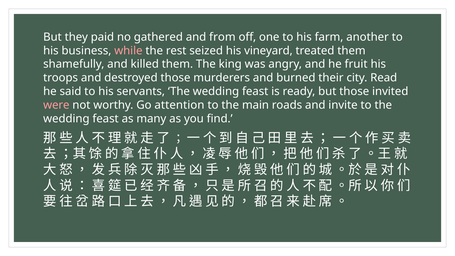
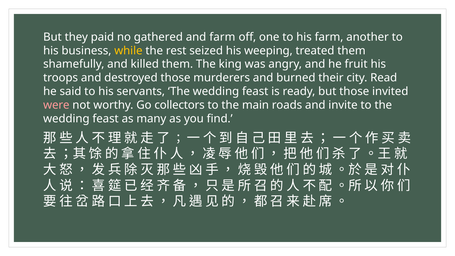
and from: from -> farm
while colour: pink -> yellow
vineyard: vineyard -> weeping
attention: attention -> collectors
